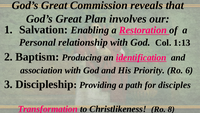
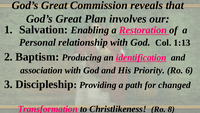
disciples: disciples -> changed
